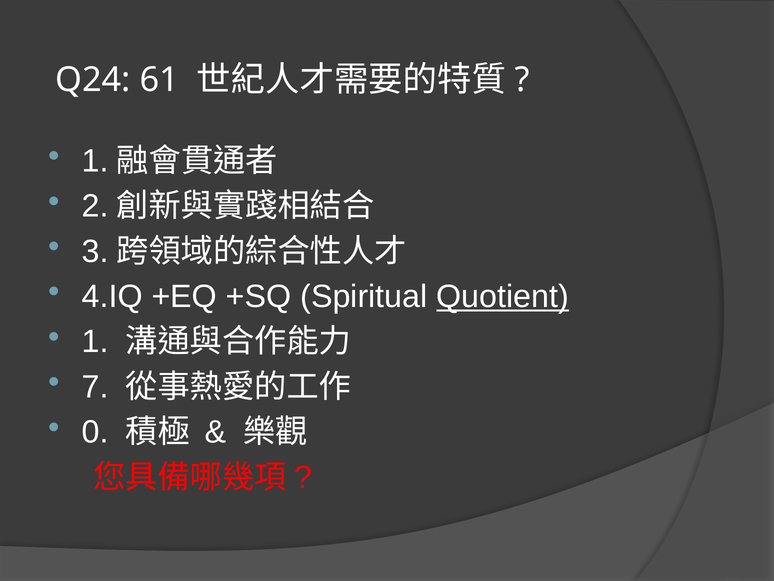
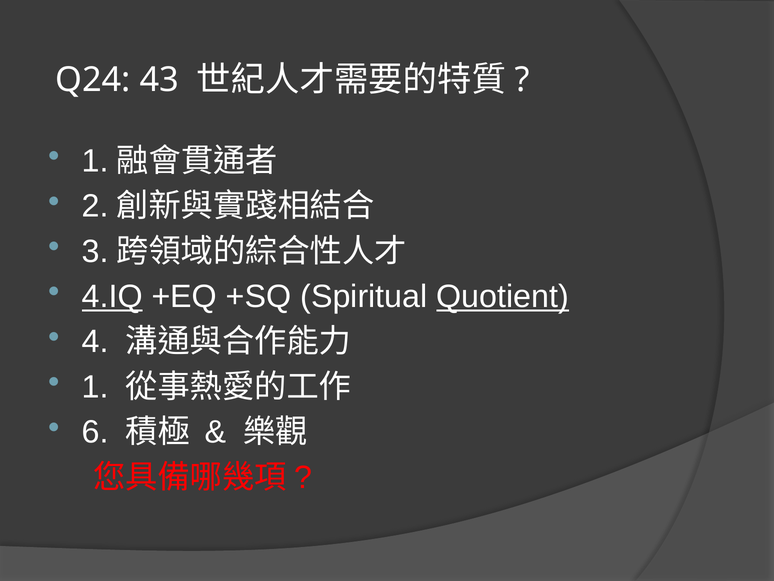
61: 61 -> 43
4.IQ underline: none -> present
1 at (95, 342): 1 -> 4
7 at (95, 387): 7 -> 1
0: 0 -> 6
